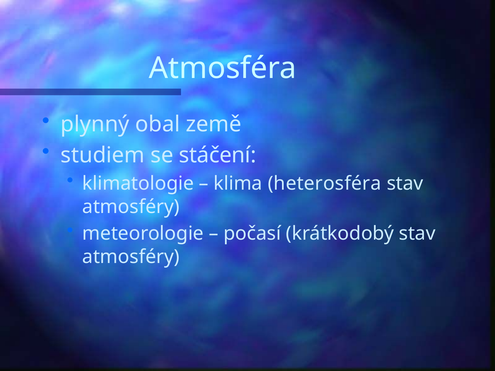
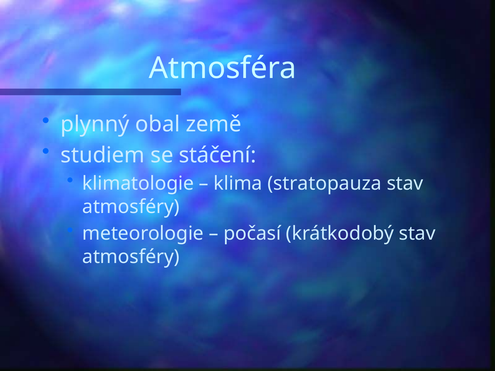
heterosféra: heterosféra -> stratopauza
